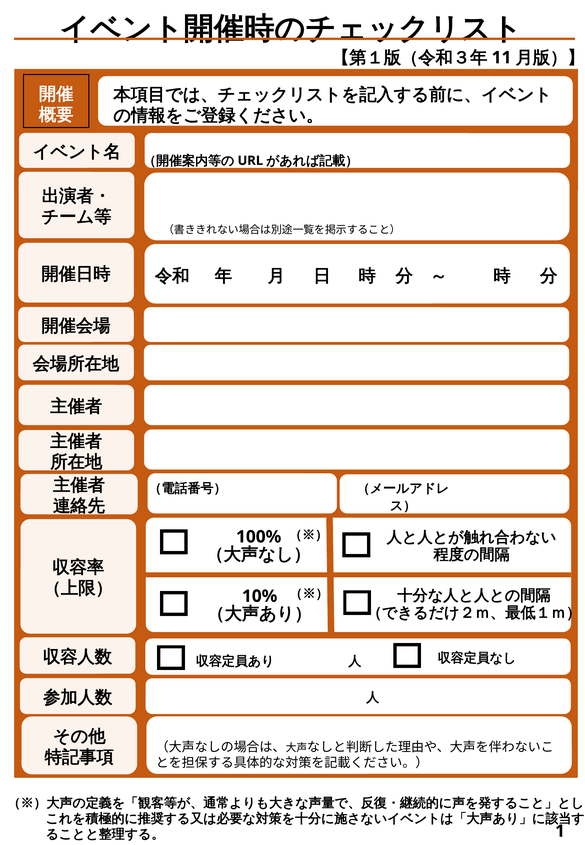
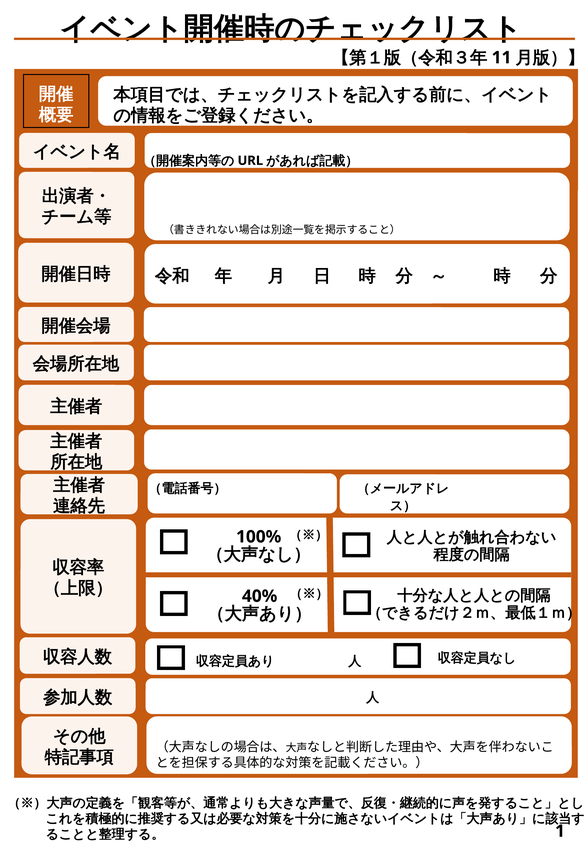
10%: 10% -> 40%
